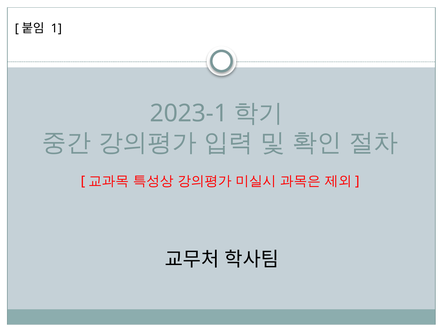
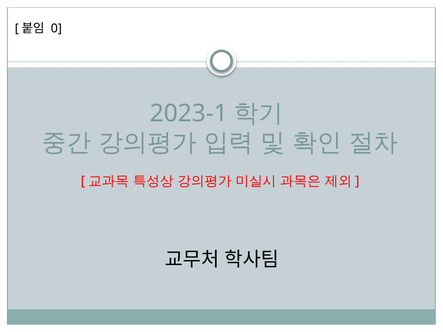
1: 1 -> 0
